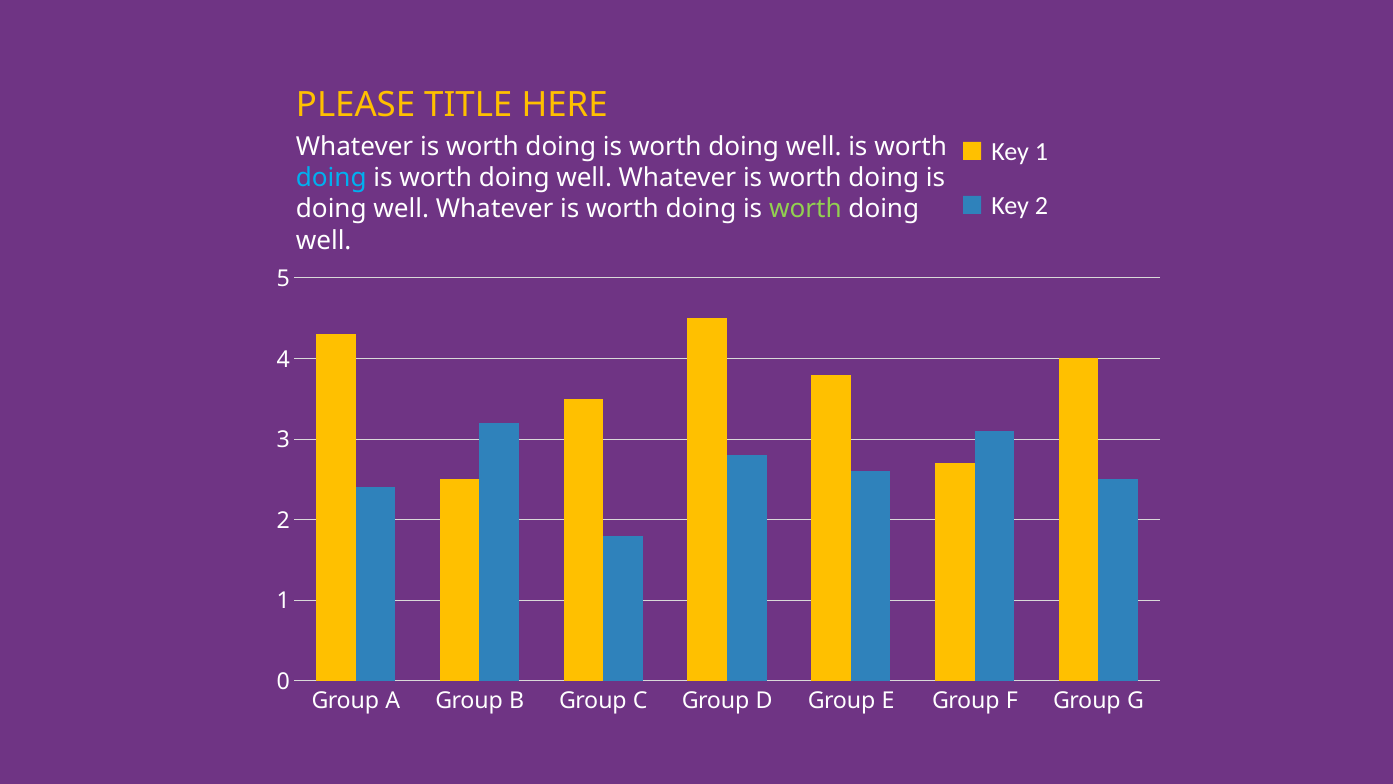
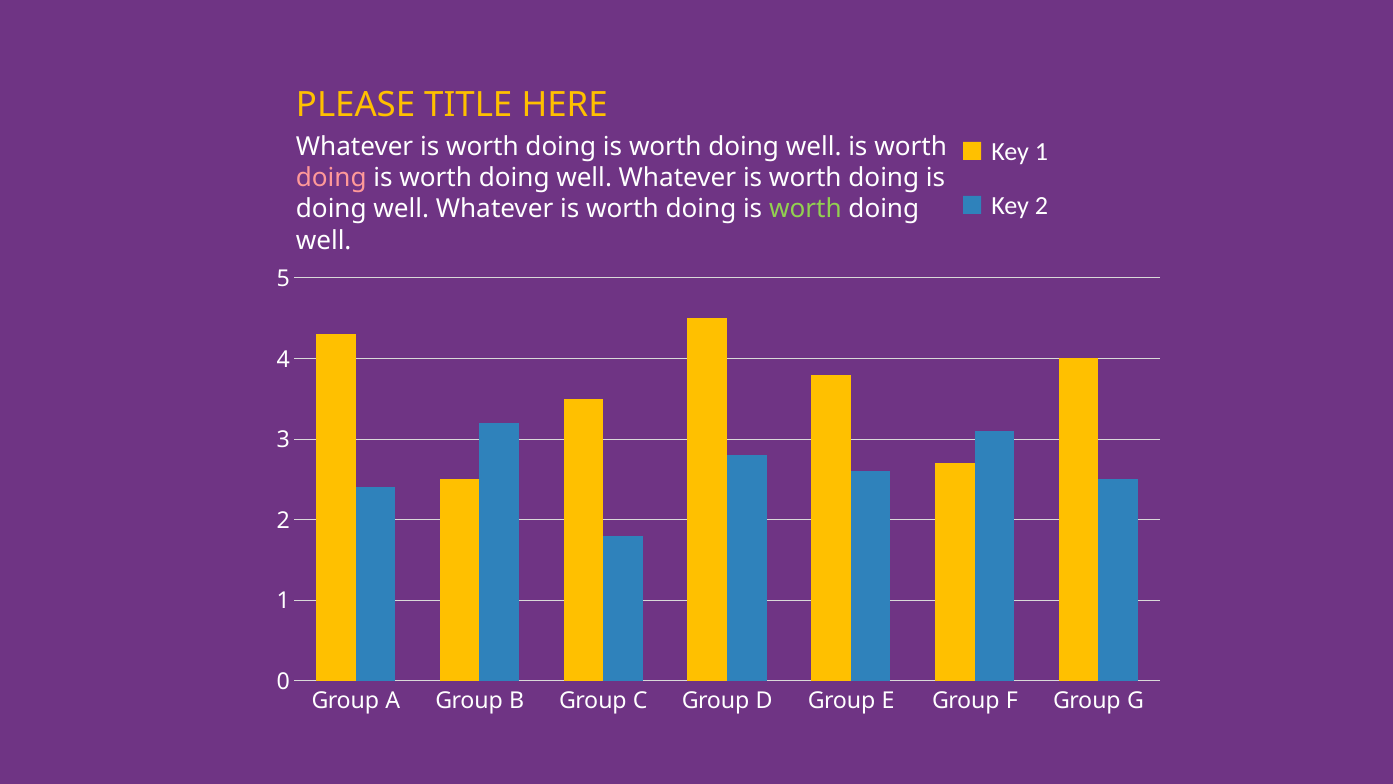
doing at (331, 178) colour: light blue -> pink
